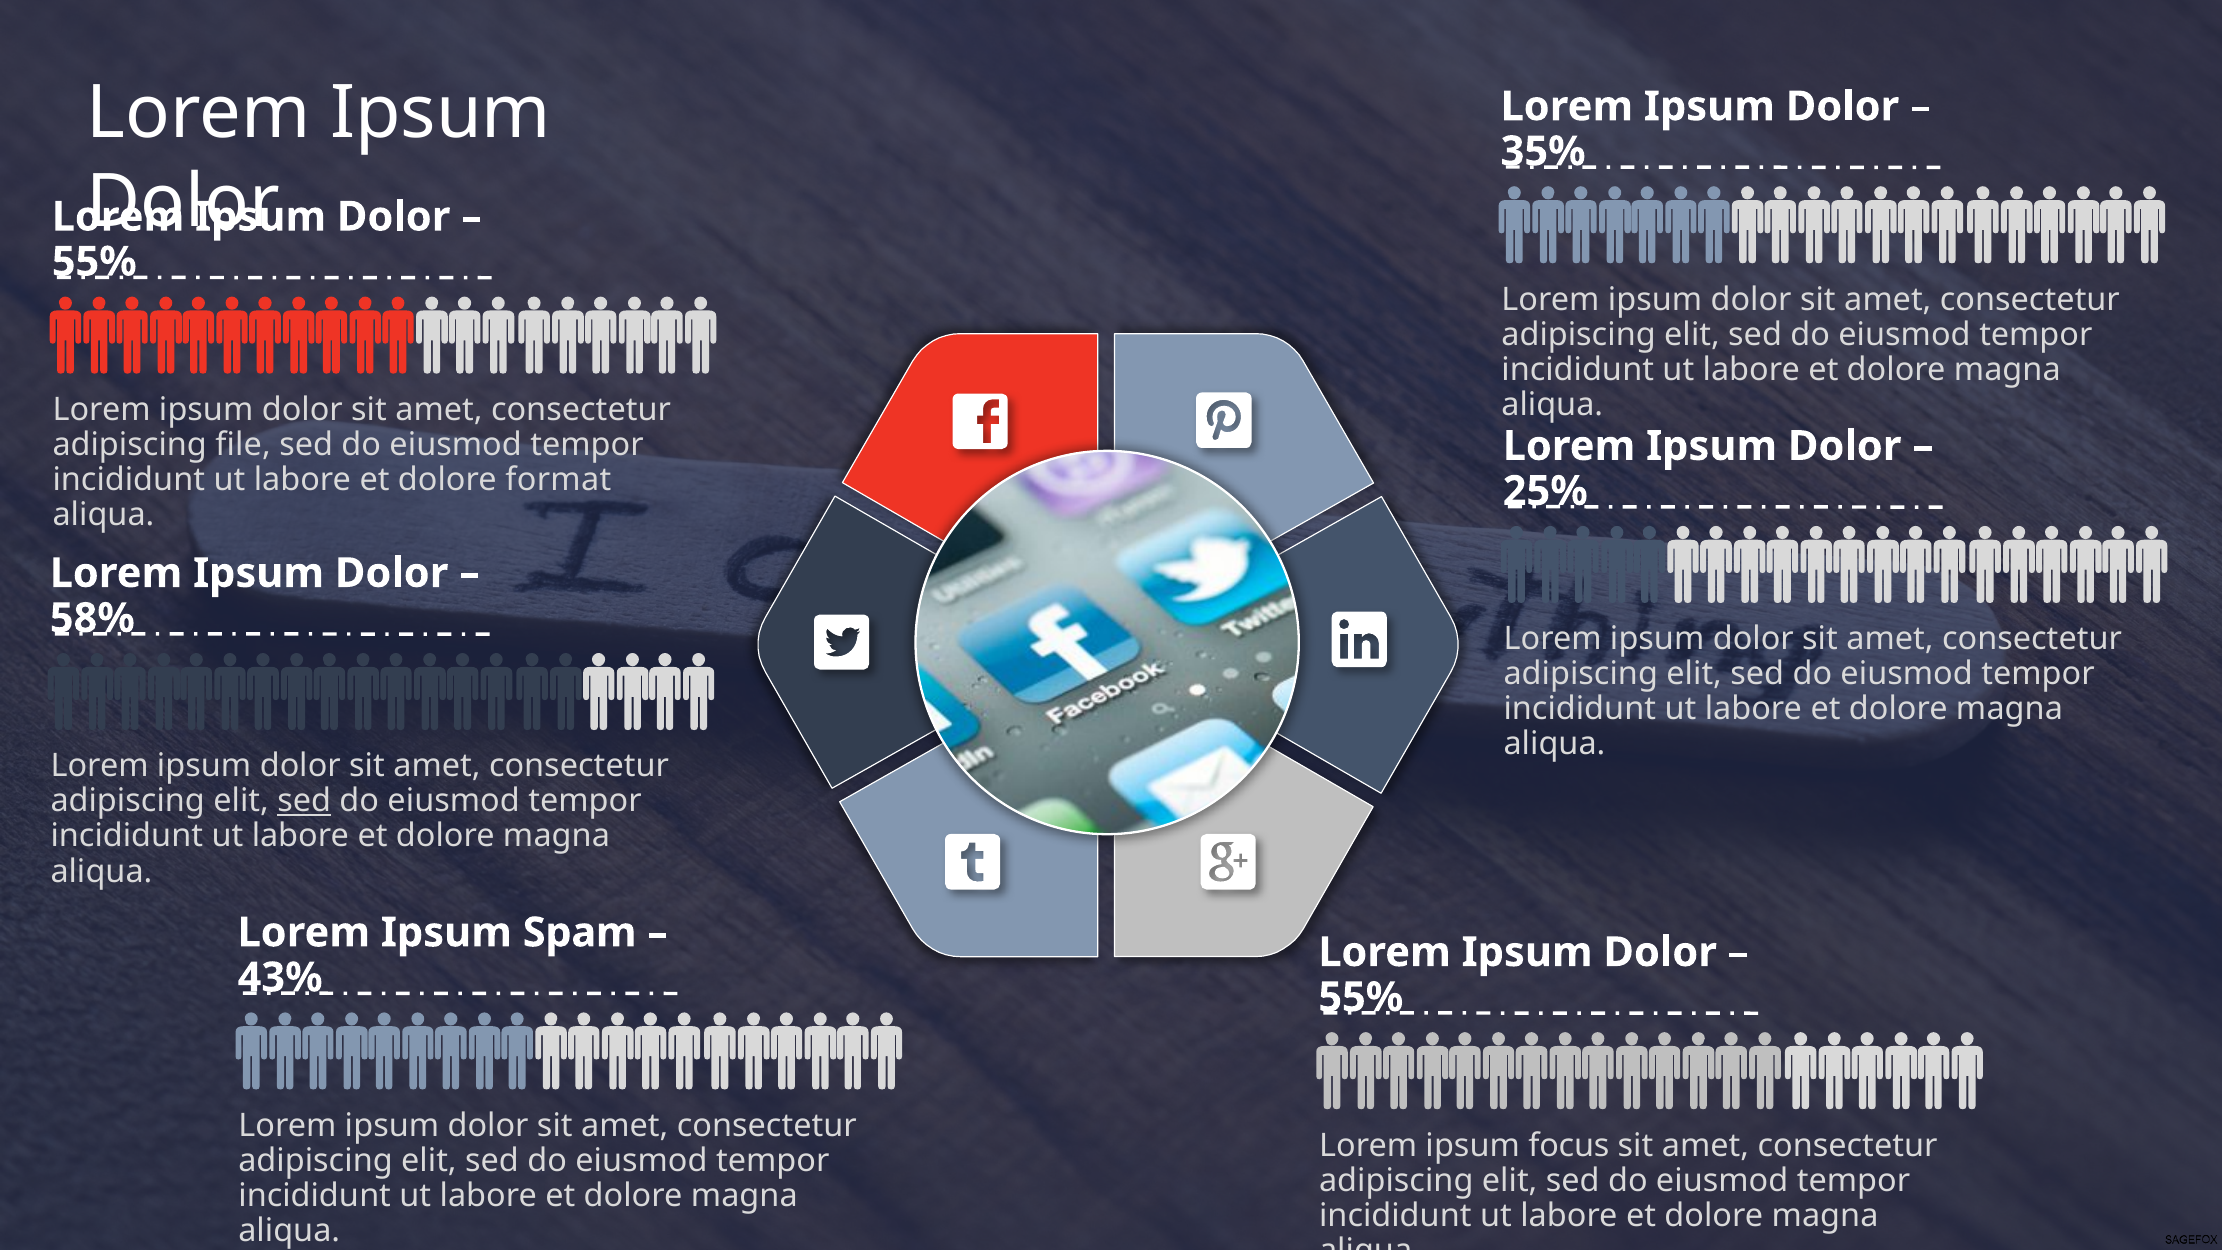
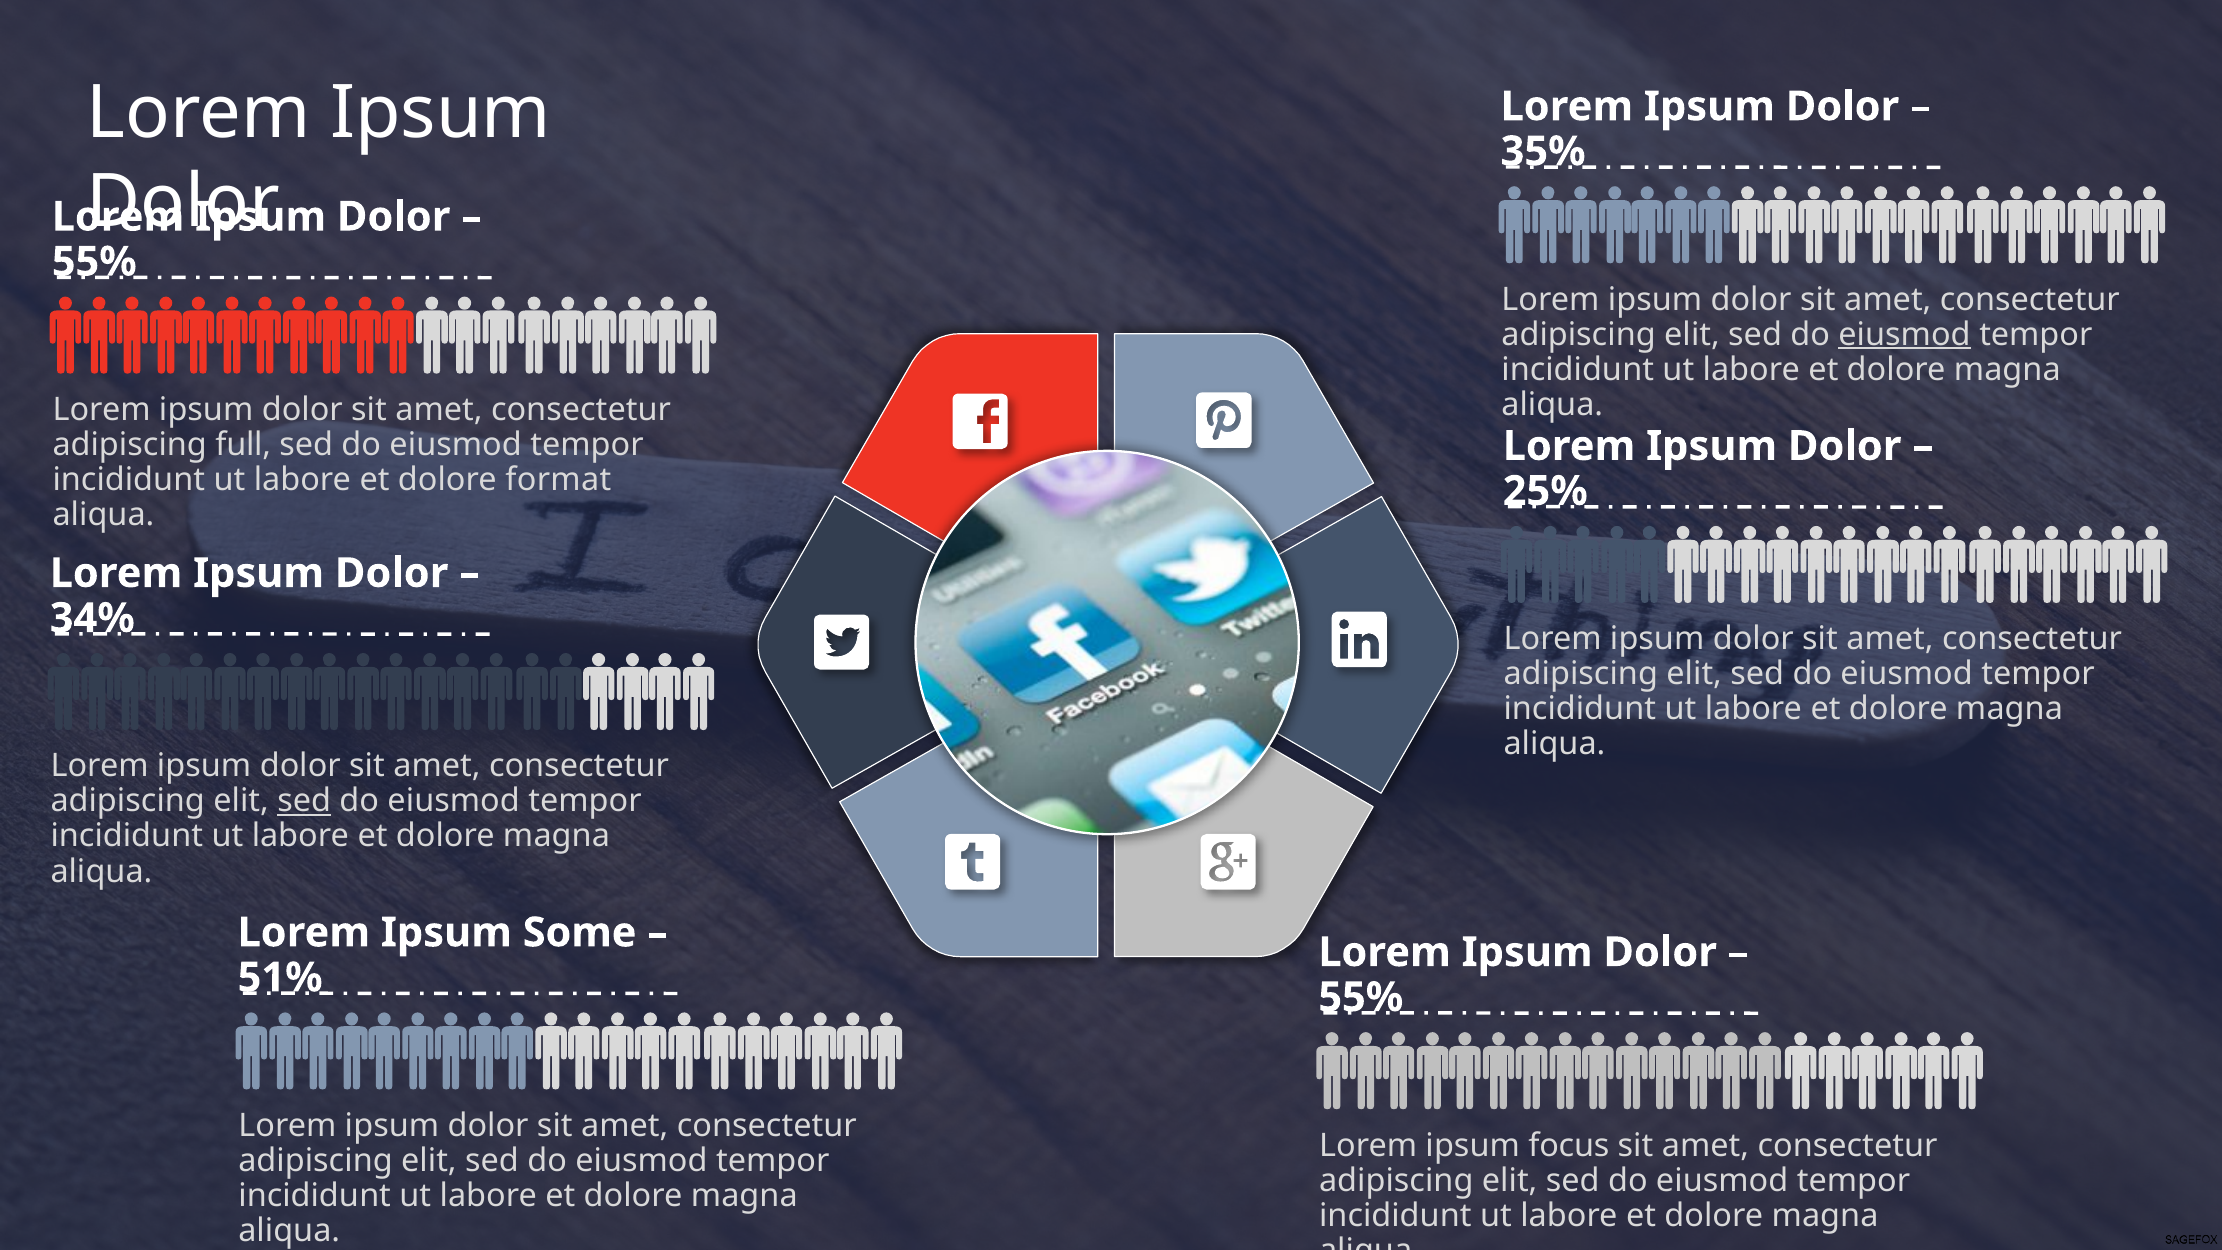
eiusmod at (1904, 334) underline: none -> present
file: file -> full
58%: 58% -> 34%
Spam: Spam -> Some
43%: 43% -> 51%
